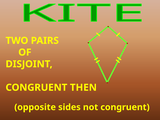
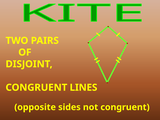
THEN: THEN -> LINES
